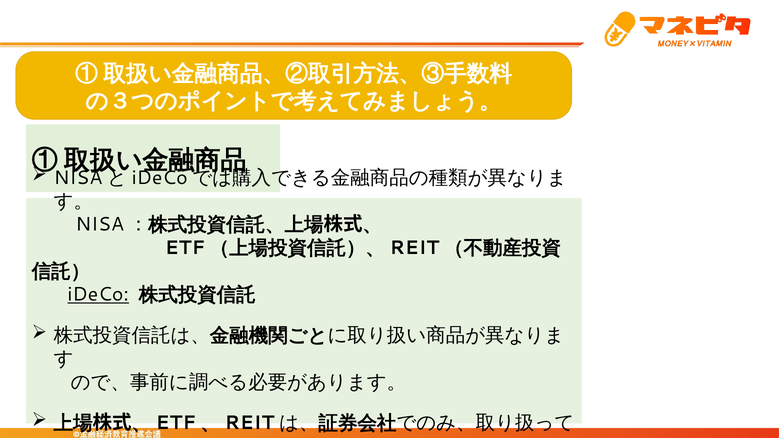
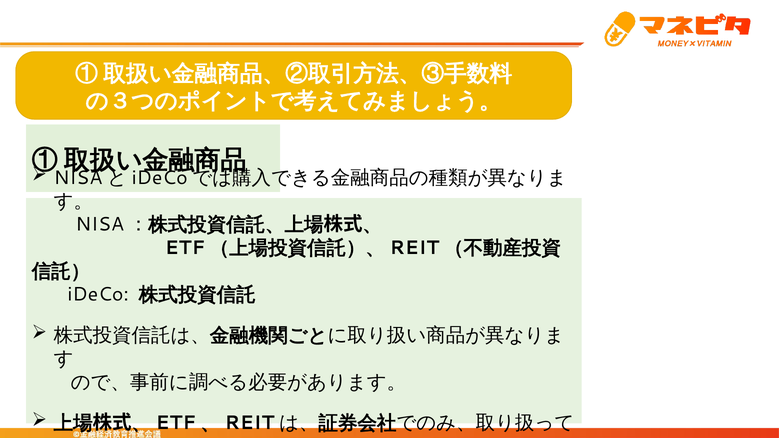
iDeCo underline: present -> none
